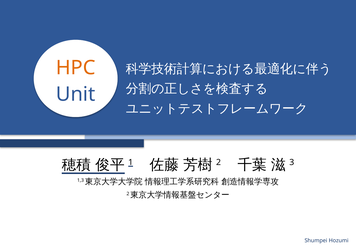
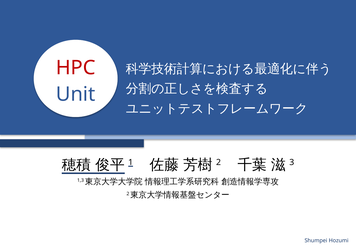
HPC colour: orange -> red
